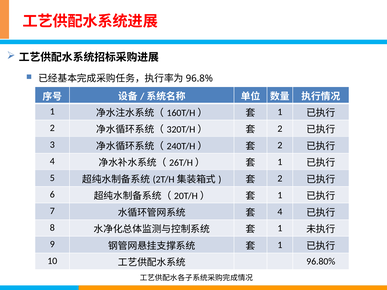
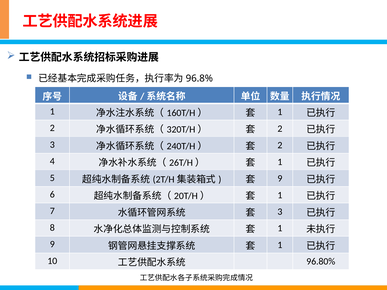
2 at (280, 179): 2 -> 9
4 at (280, 212): 4 -> 3
